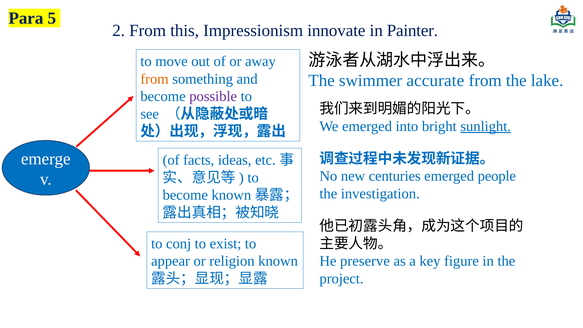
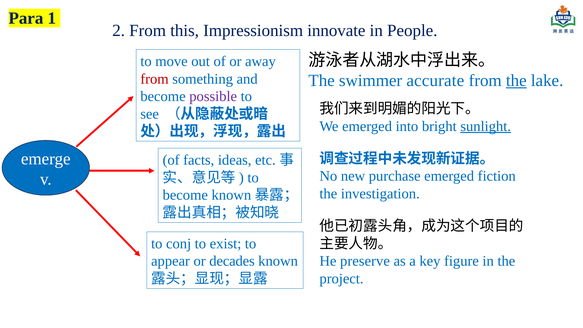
5: 5 -> 1
Painter: Painter -> People
from at (155, 79) colour: orange -> red
the at (516, 81) underline: none -> present
centuries: centuries -> purchase
people: people -> fiction
religion: religion -> decades
